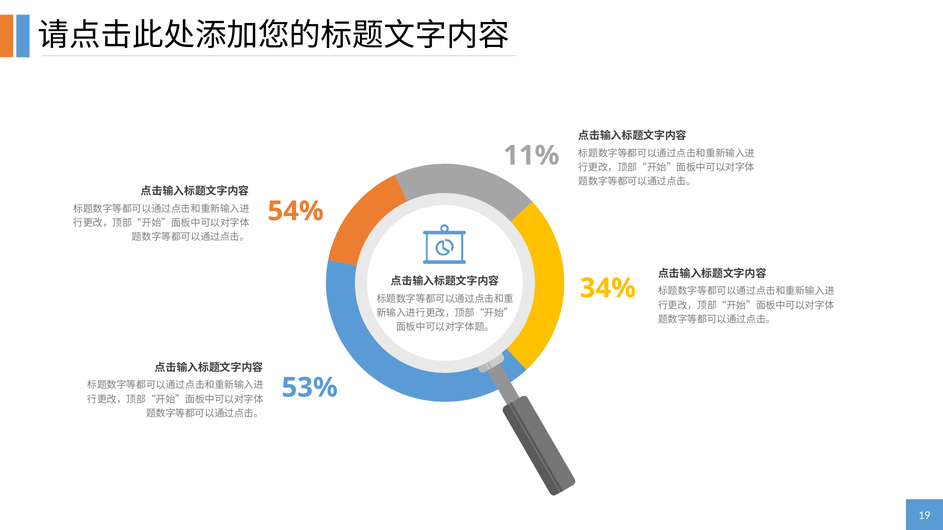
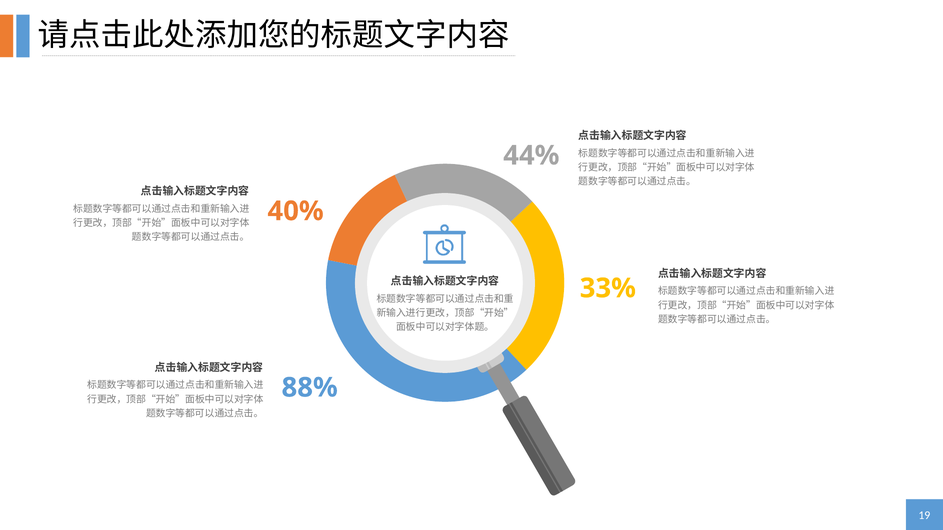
11%: 11% -> 44%
54%: 54% -> 40%
34%: 34% -> 33%
53%: 53% -> 88%
